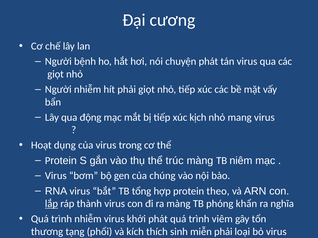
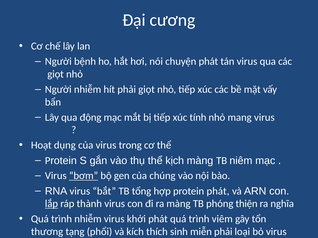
kịch: kịch -> tính
trúc: trúc -> kịch
bơm underline: none -> present
protein theo: theo -> phát
khẩn: khẩn -> thiện
